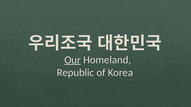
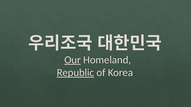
Republic underline: none -> present
